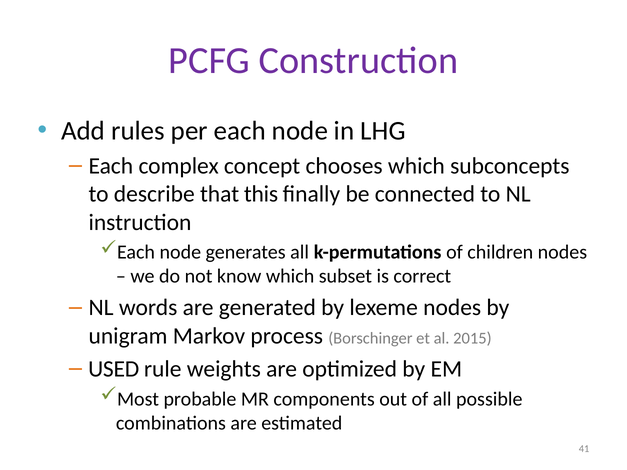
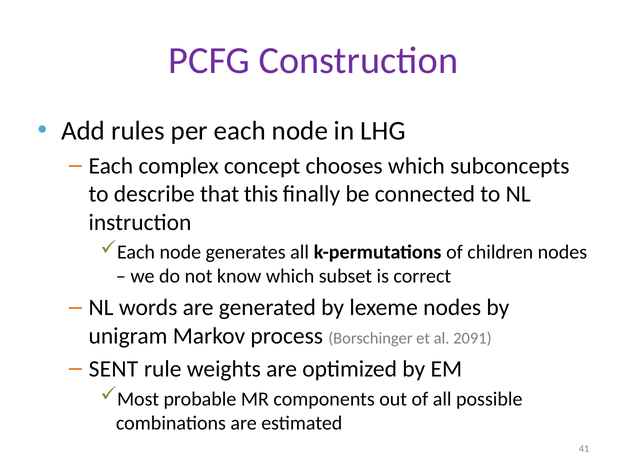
2015: 2015 -> 2091
USED: USED -> SENT
